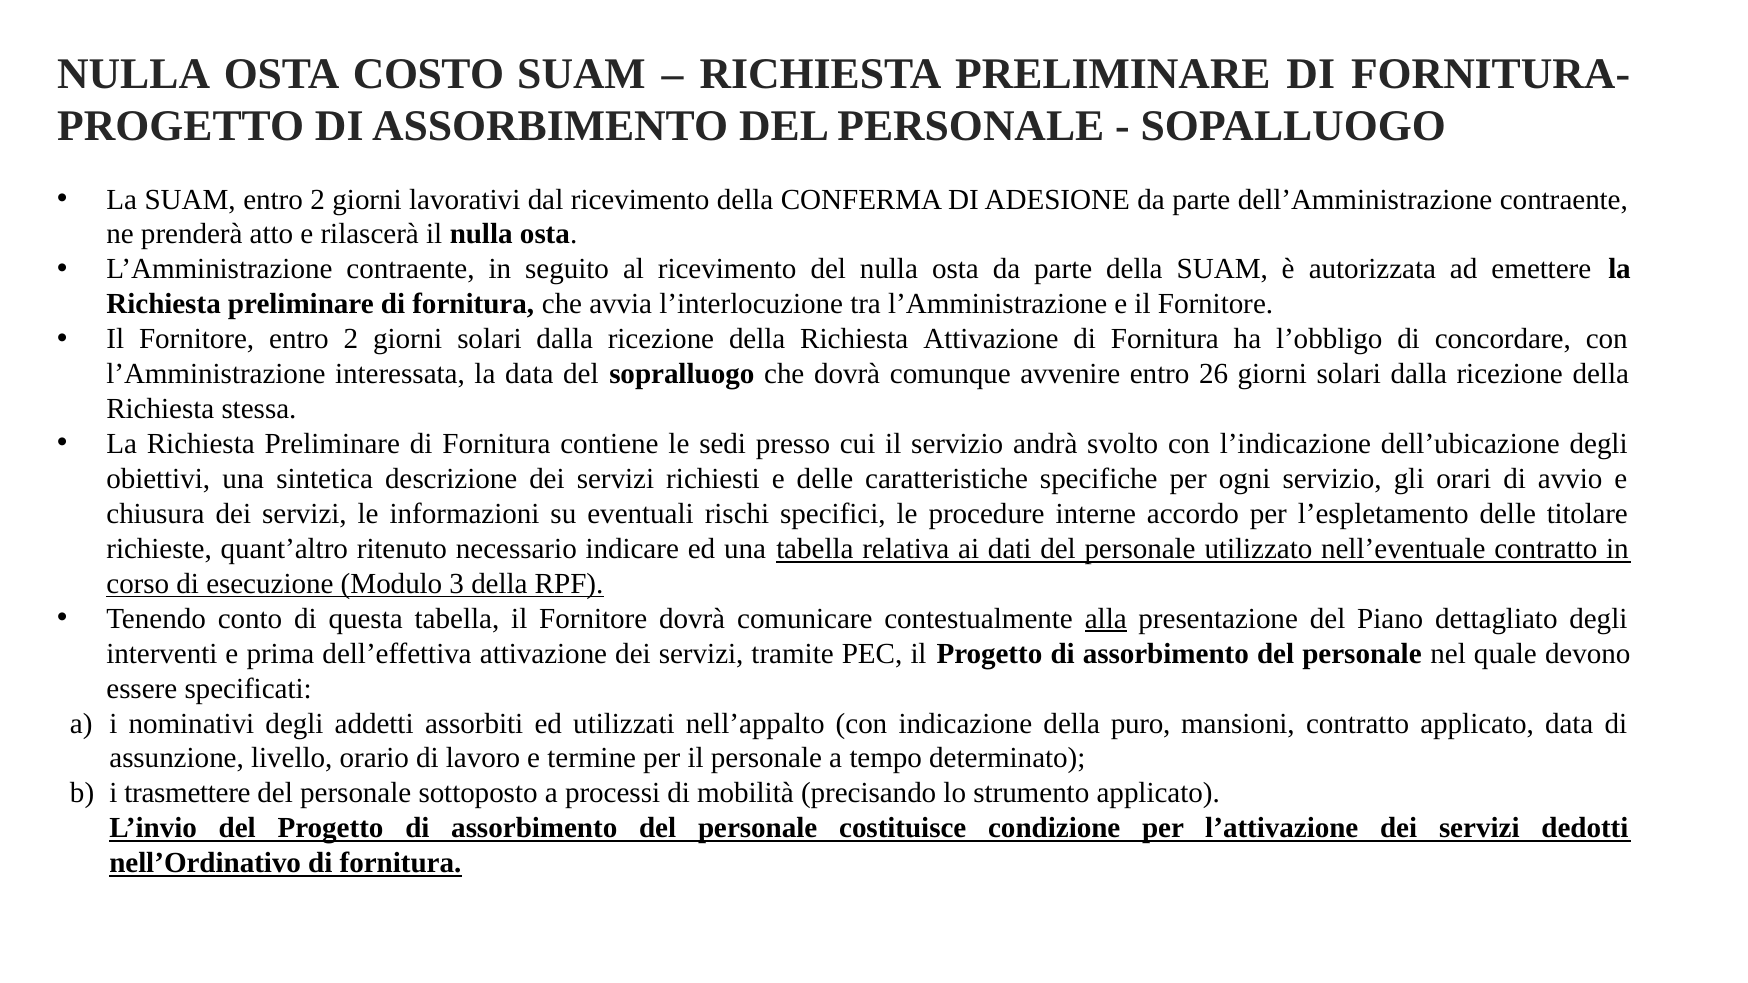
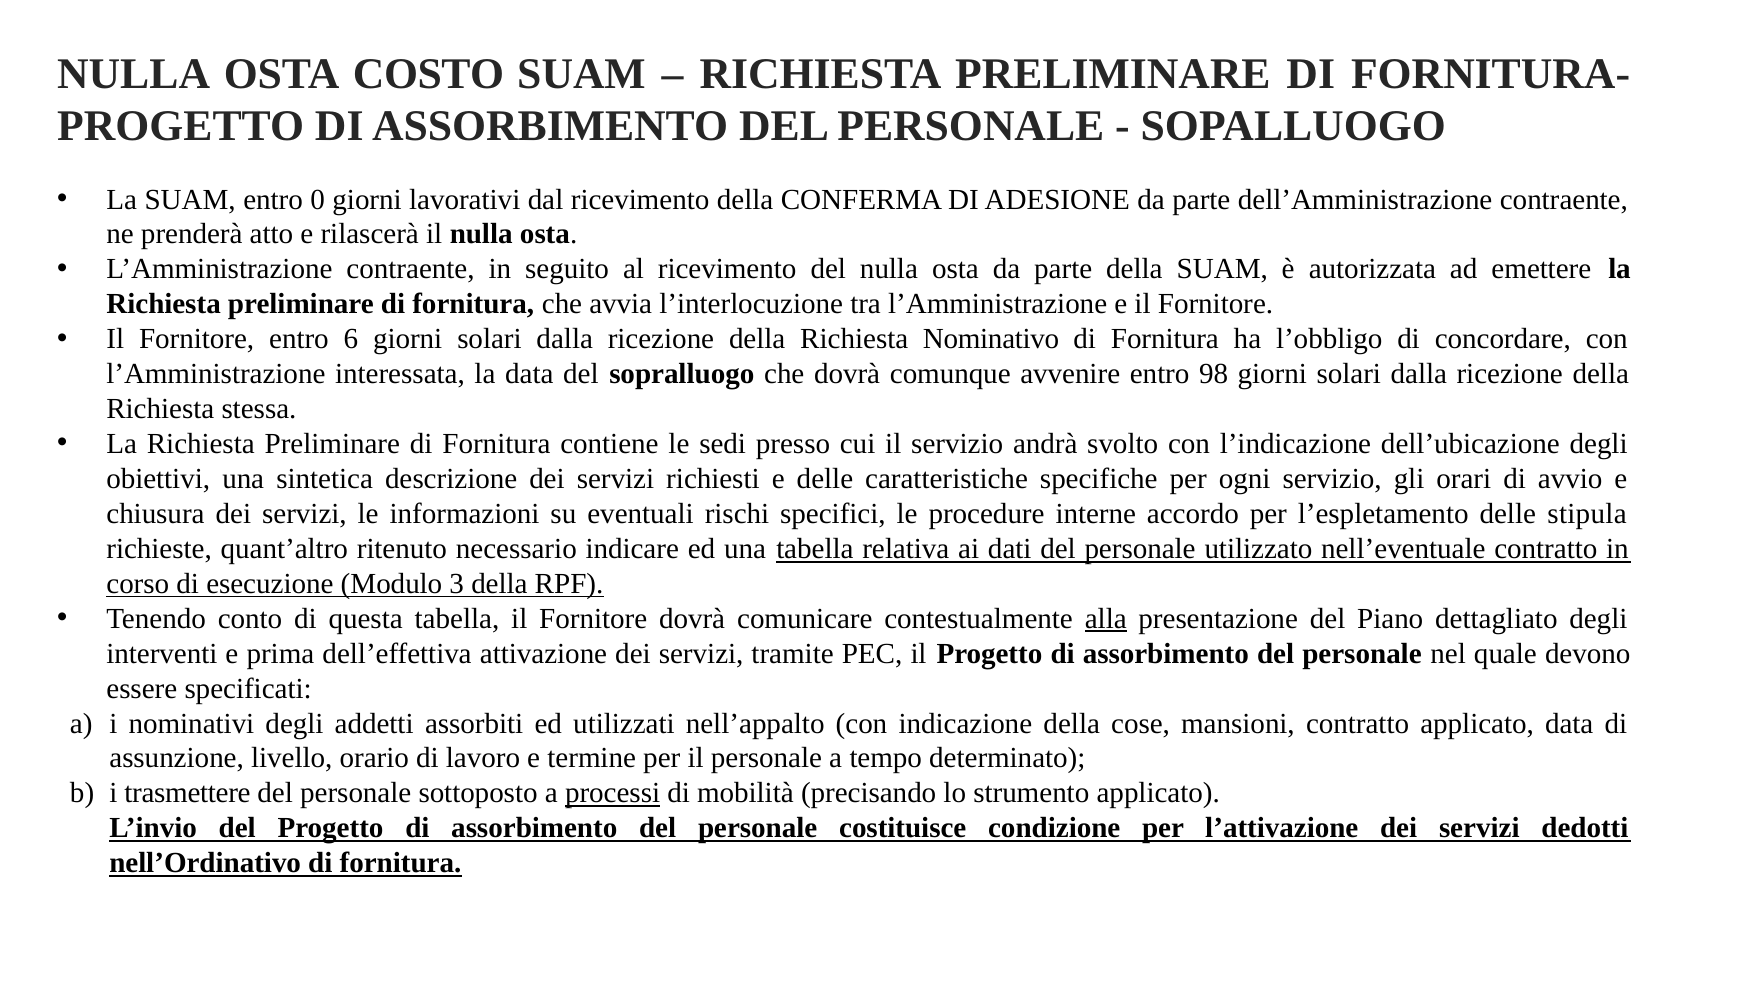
SUAM entro 2: 2 -> 0
Fornitore entro 2: 2 -> 6
Richiesta Attivazione: Attivazione -> Nominativo
26: 26 -> 98
titolare: titolare -> stipula
puro: puro -> cose
processi underline: none -> present
